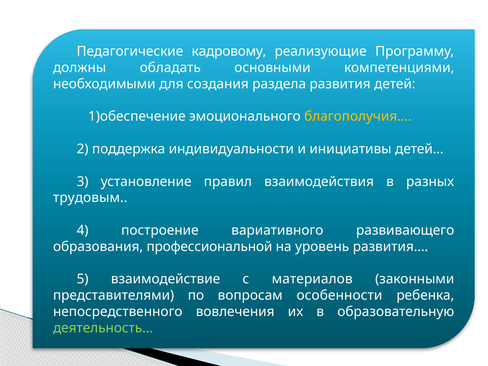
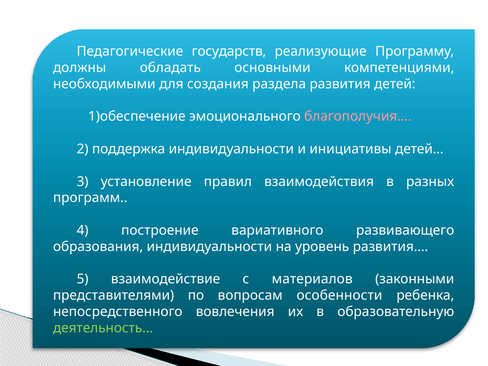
кадровому: кадровому -> государств
благополучия… colour: yellow -> pink
трудовым: трудовым -> программ
образования профессиональной: профессиональной -> индивидуальности
